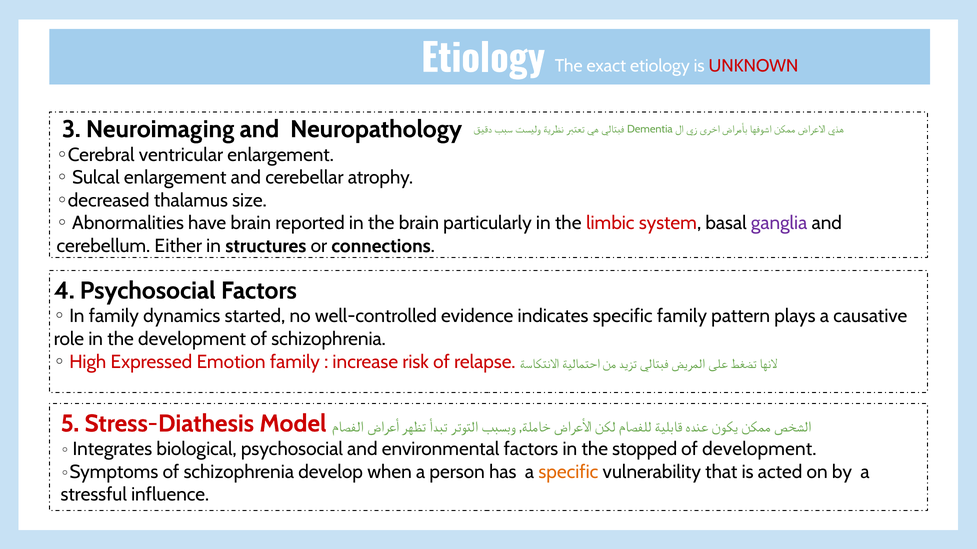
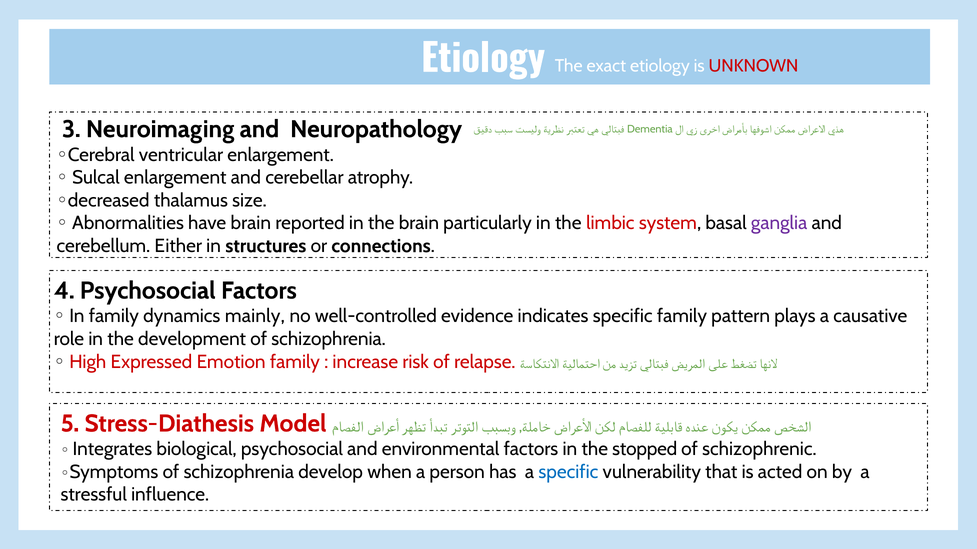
started: started -> mainly
of development: development -> schizophrenic
specific at (568, 472) colour: orange -> blue
